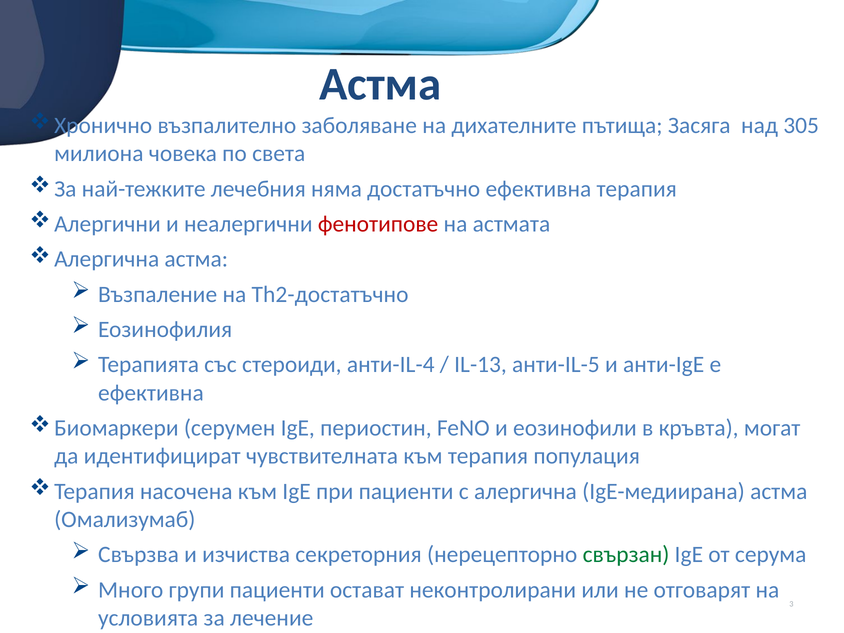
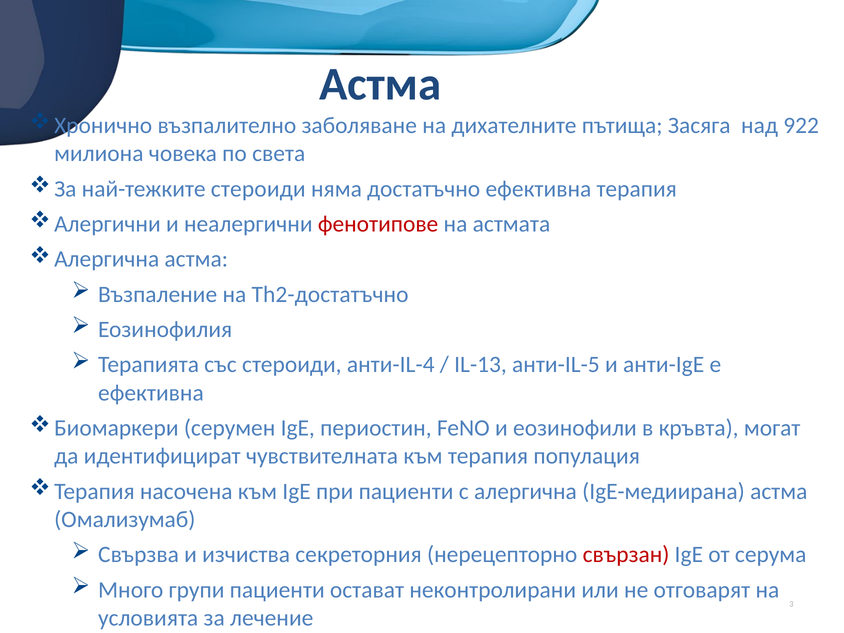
305: 305 -> 922
най-тежките лечебния: лечебния -> стероиди
свързан colour: green -> red
